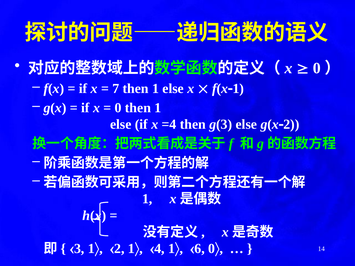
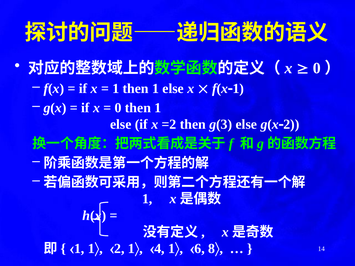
7 at (116, 89): 7 -> 1
=4: =4 -> =2
3 at (79, 249): 3 -> 1
0 at (212, 249): 0 -> 8
